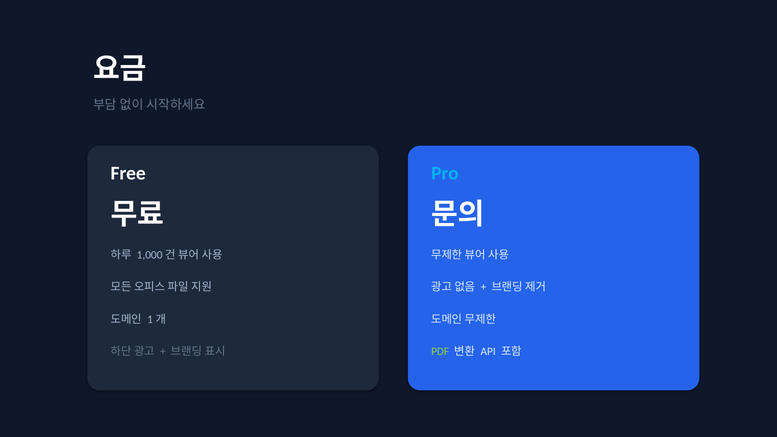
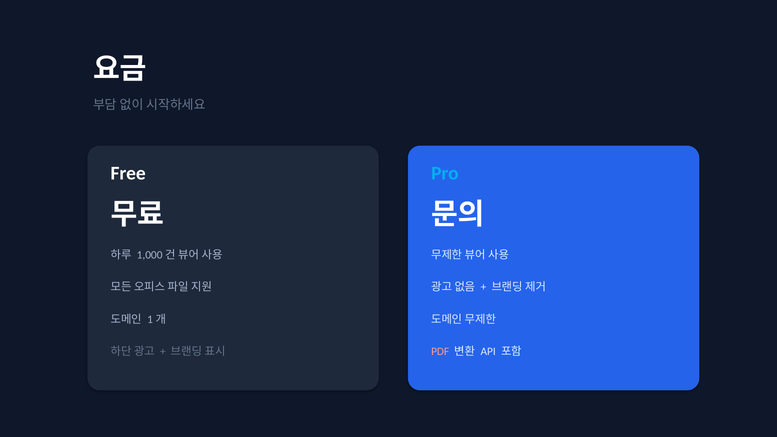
PDF colour: light green -> pink
